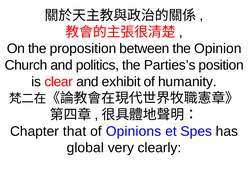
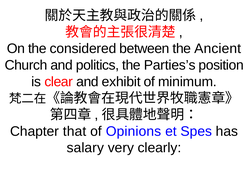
proposition: proposition -> considered
Opinion: Opinion -> Ancient
humanity: humanity -> minimum
global: global -> salary
